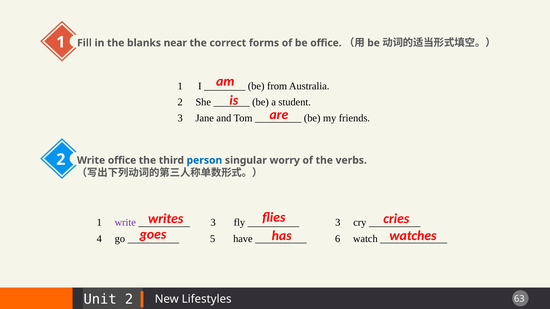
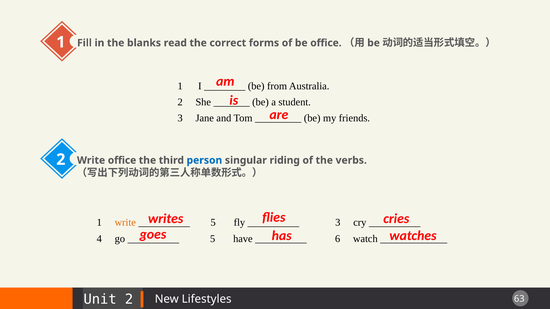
near: near -> read
worry: worry -> riding
write at (125, 223) colour: purple -> orange
3 at (213, 223): 3 -> 5
